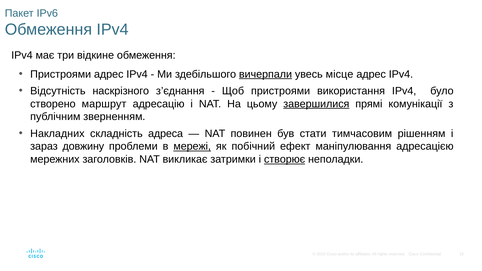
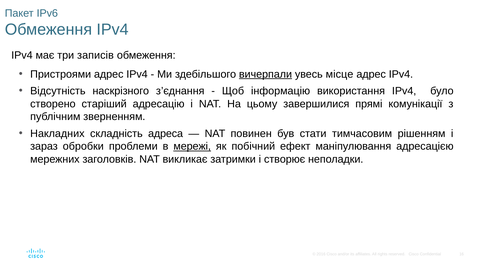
відкине: відкине -> записів
Щоб пристроями: пристроями -> інформацію
маршрут: маршрут -> старіший
завершилися underline: present -> none
довжину: довжину -> обробки
створює underline: present -> none
